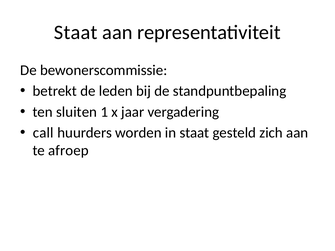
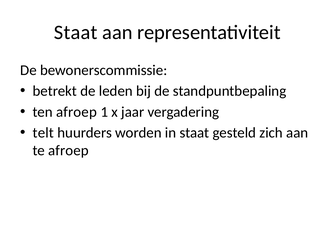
ten sluiten: sluiten -> afroep
call: call -> telt
